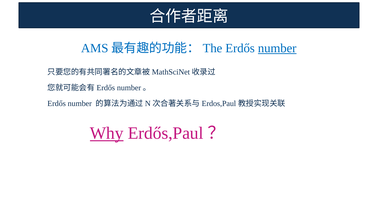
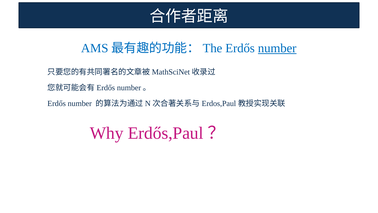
Why underline: present -> none
